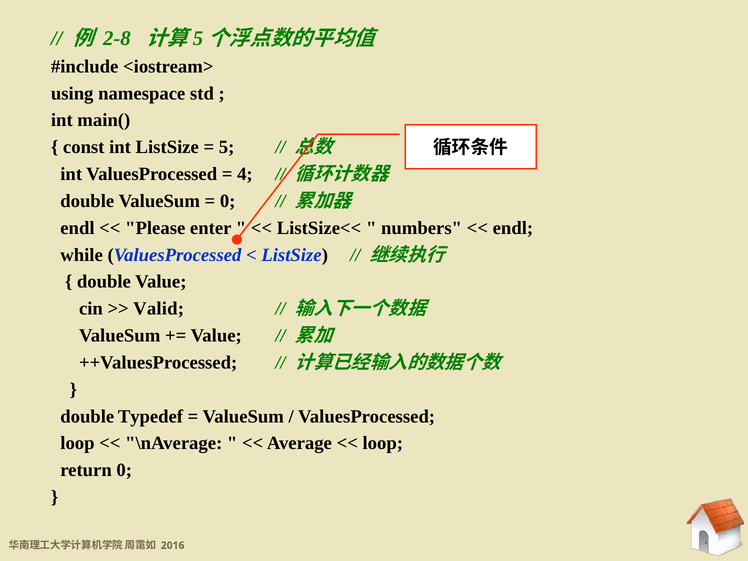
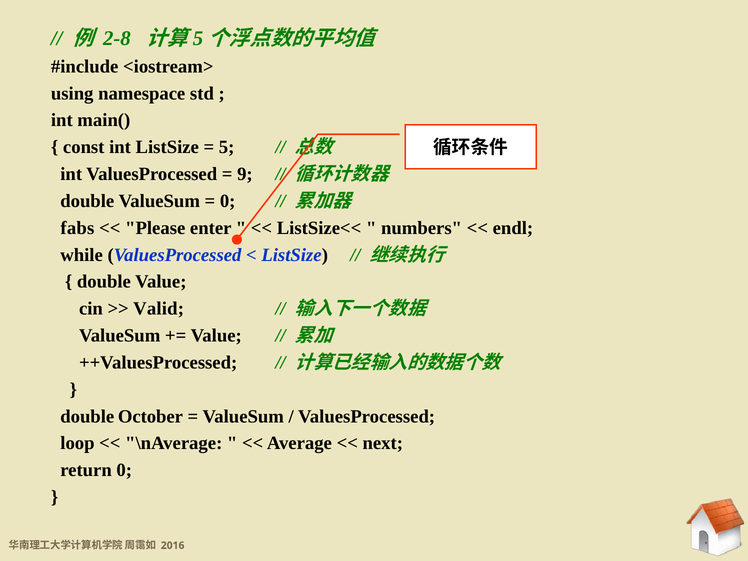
4: 4 -> 9
endl at (77, 228): endl -> fabs
Typedef: Typedef -> October
loop at (383, 443): loop -> next
